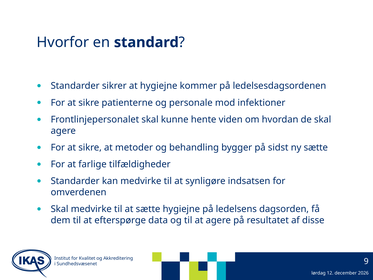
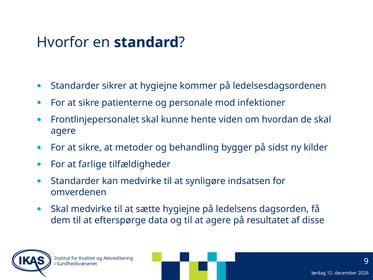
ny sætte: sætte -> kilder
